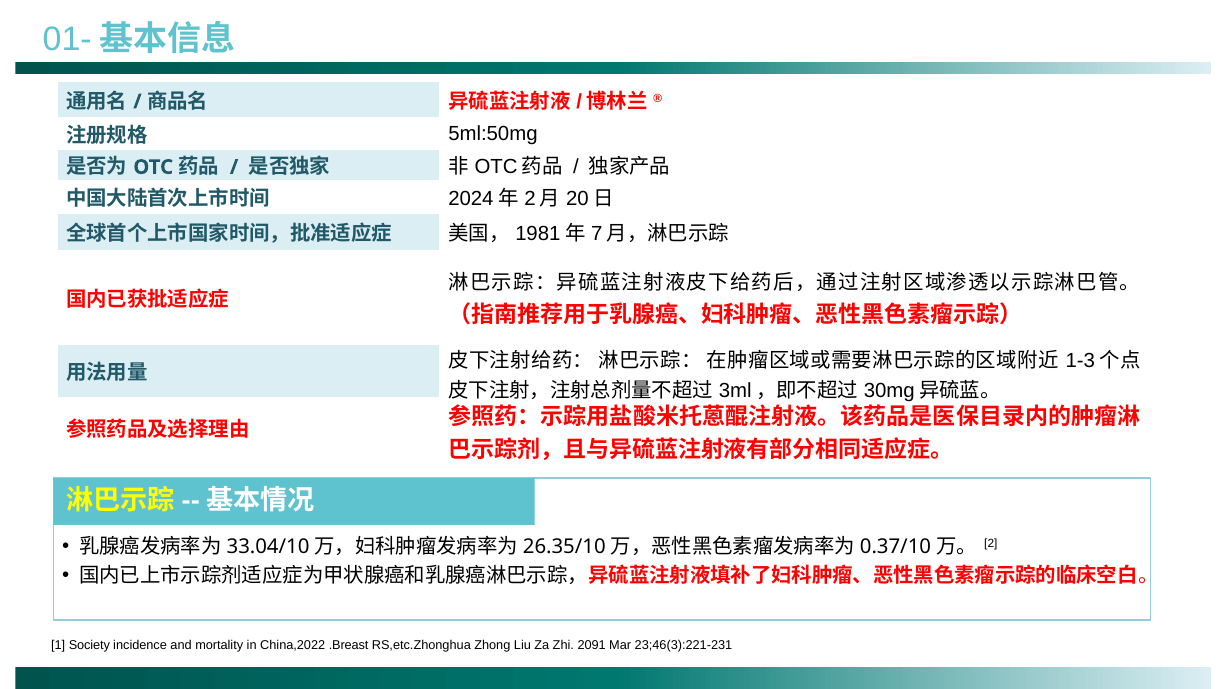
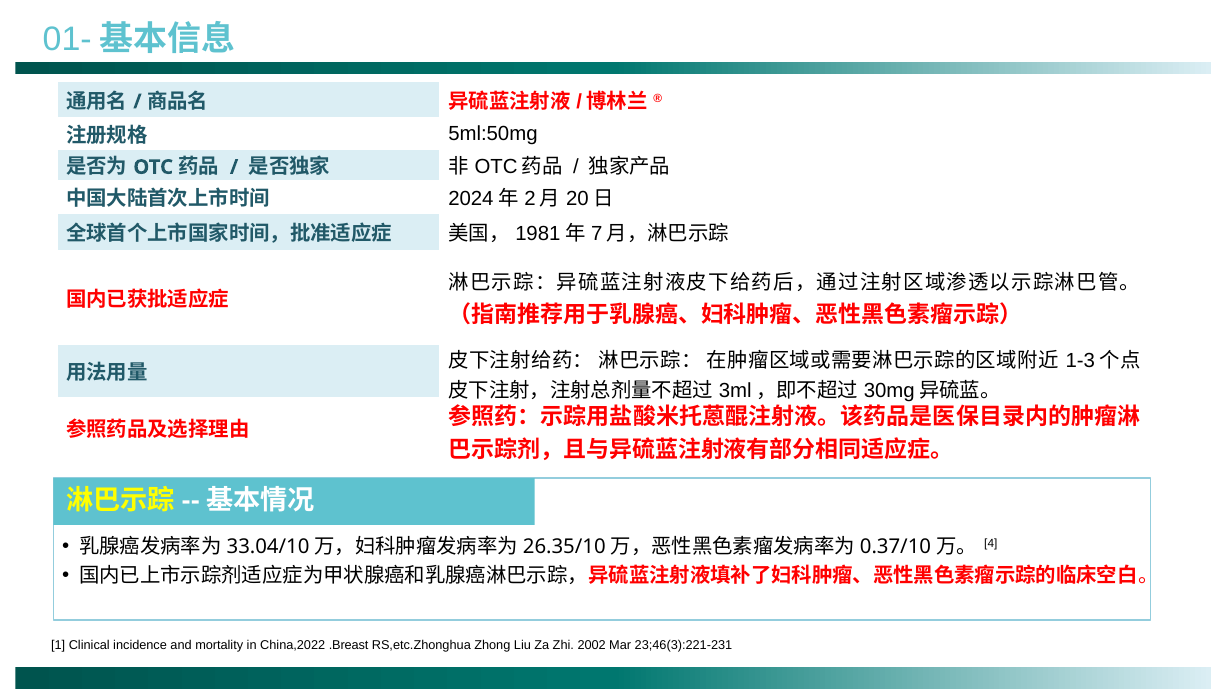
2: 2 -> 4
Society: Society -> Clinical
2091: 2091 -> 2002
